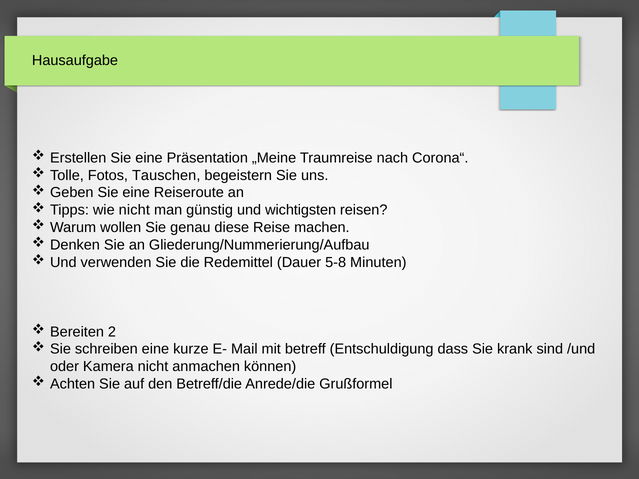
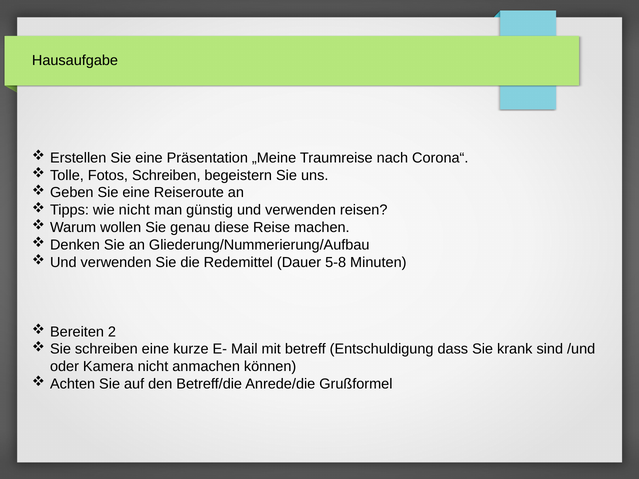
Fotos Tauschen: Tauschen -> Schreiben
günstig und wichtigsten: wichtigsten -> verwenden
